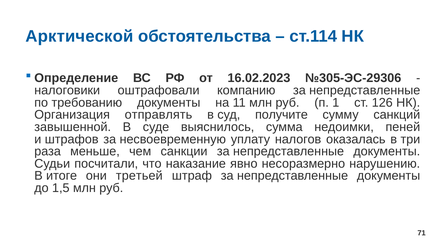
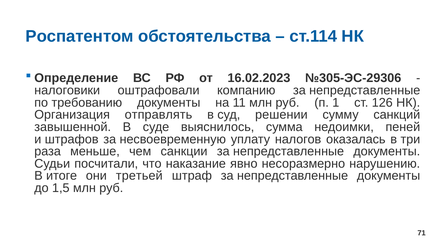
Арктической: Арктической -> Роспатентом
получите: получите -> решении
